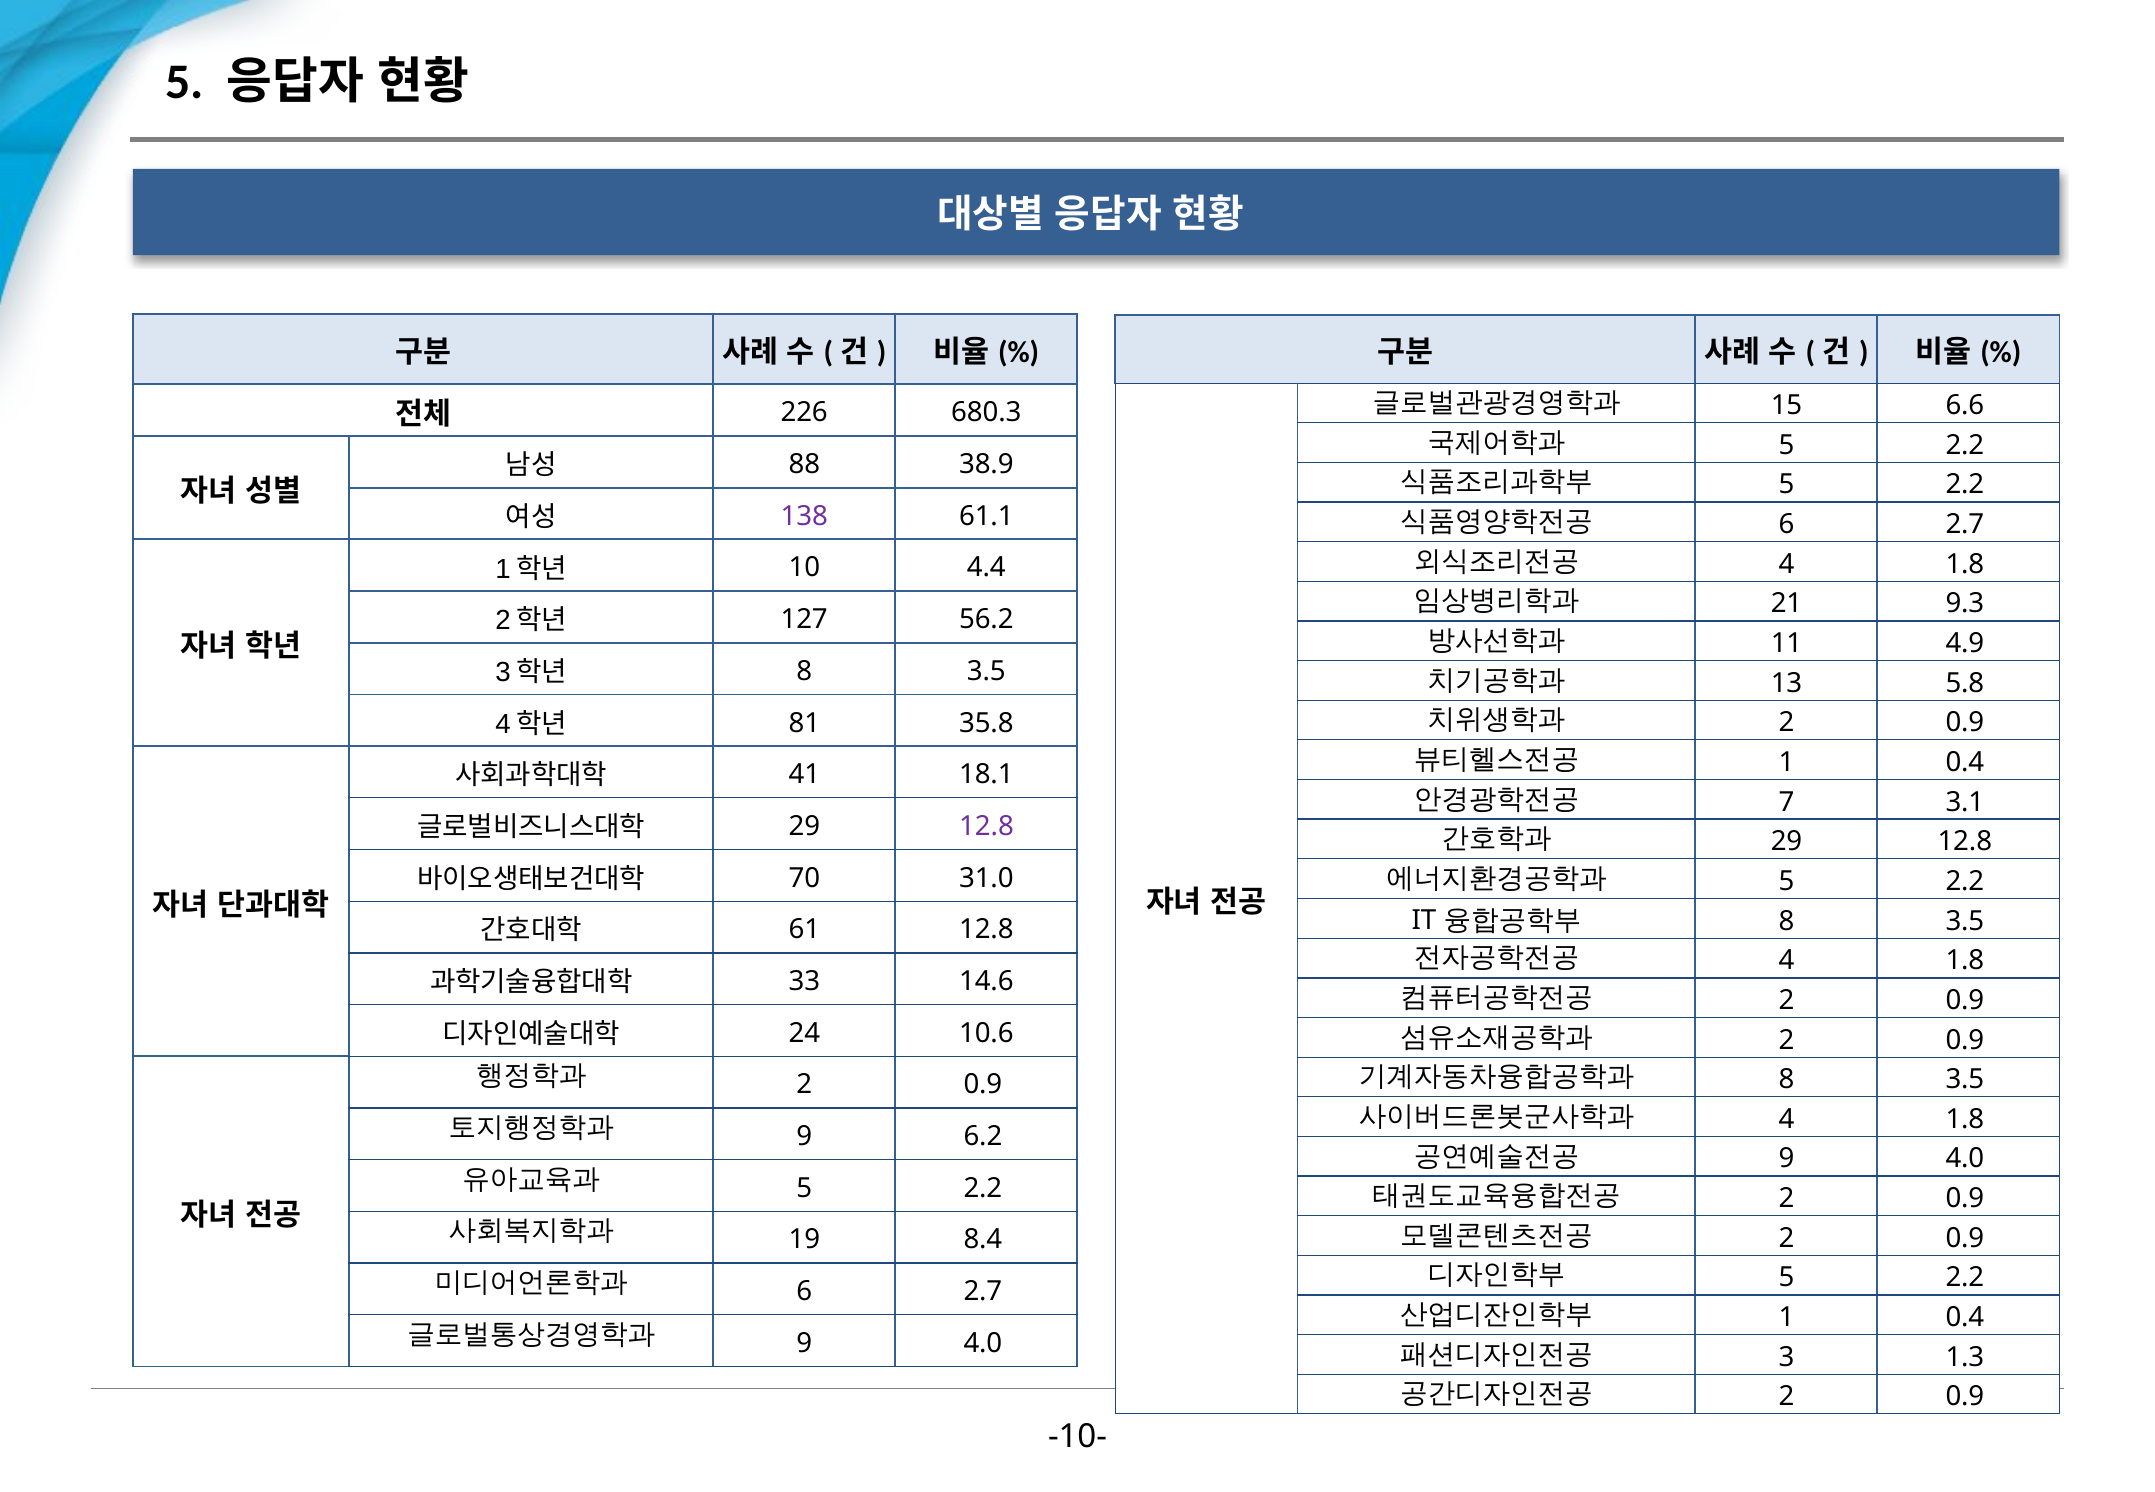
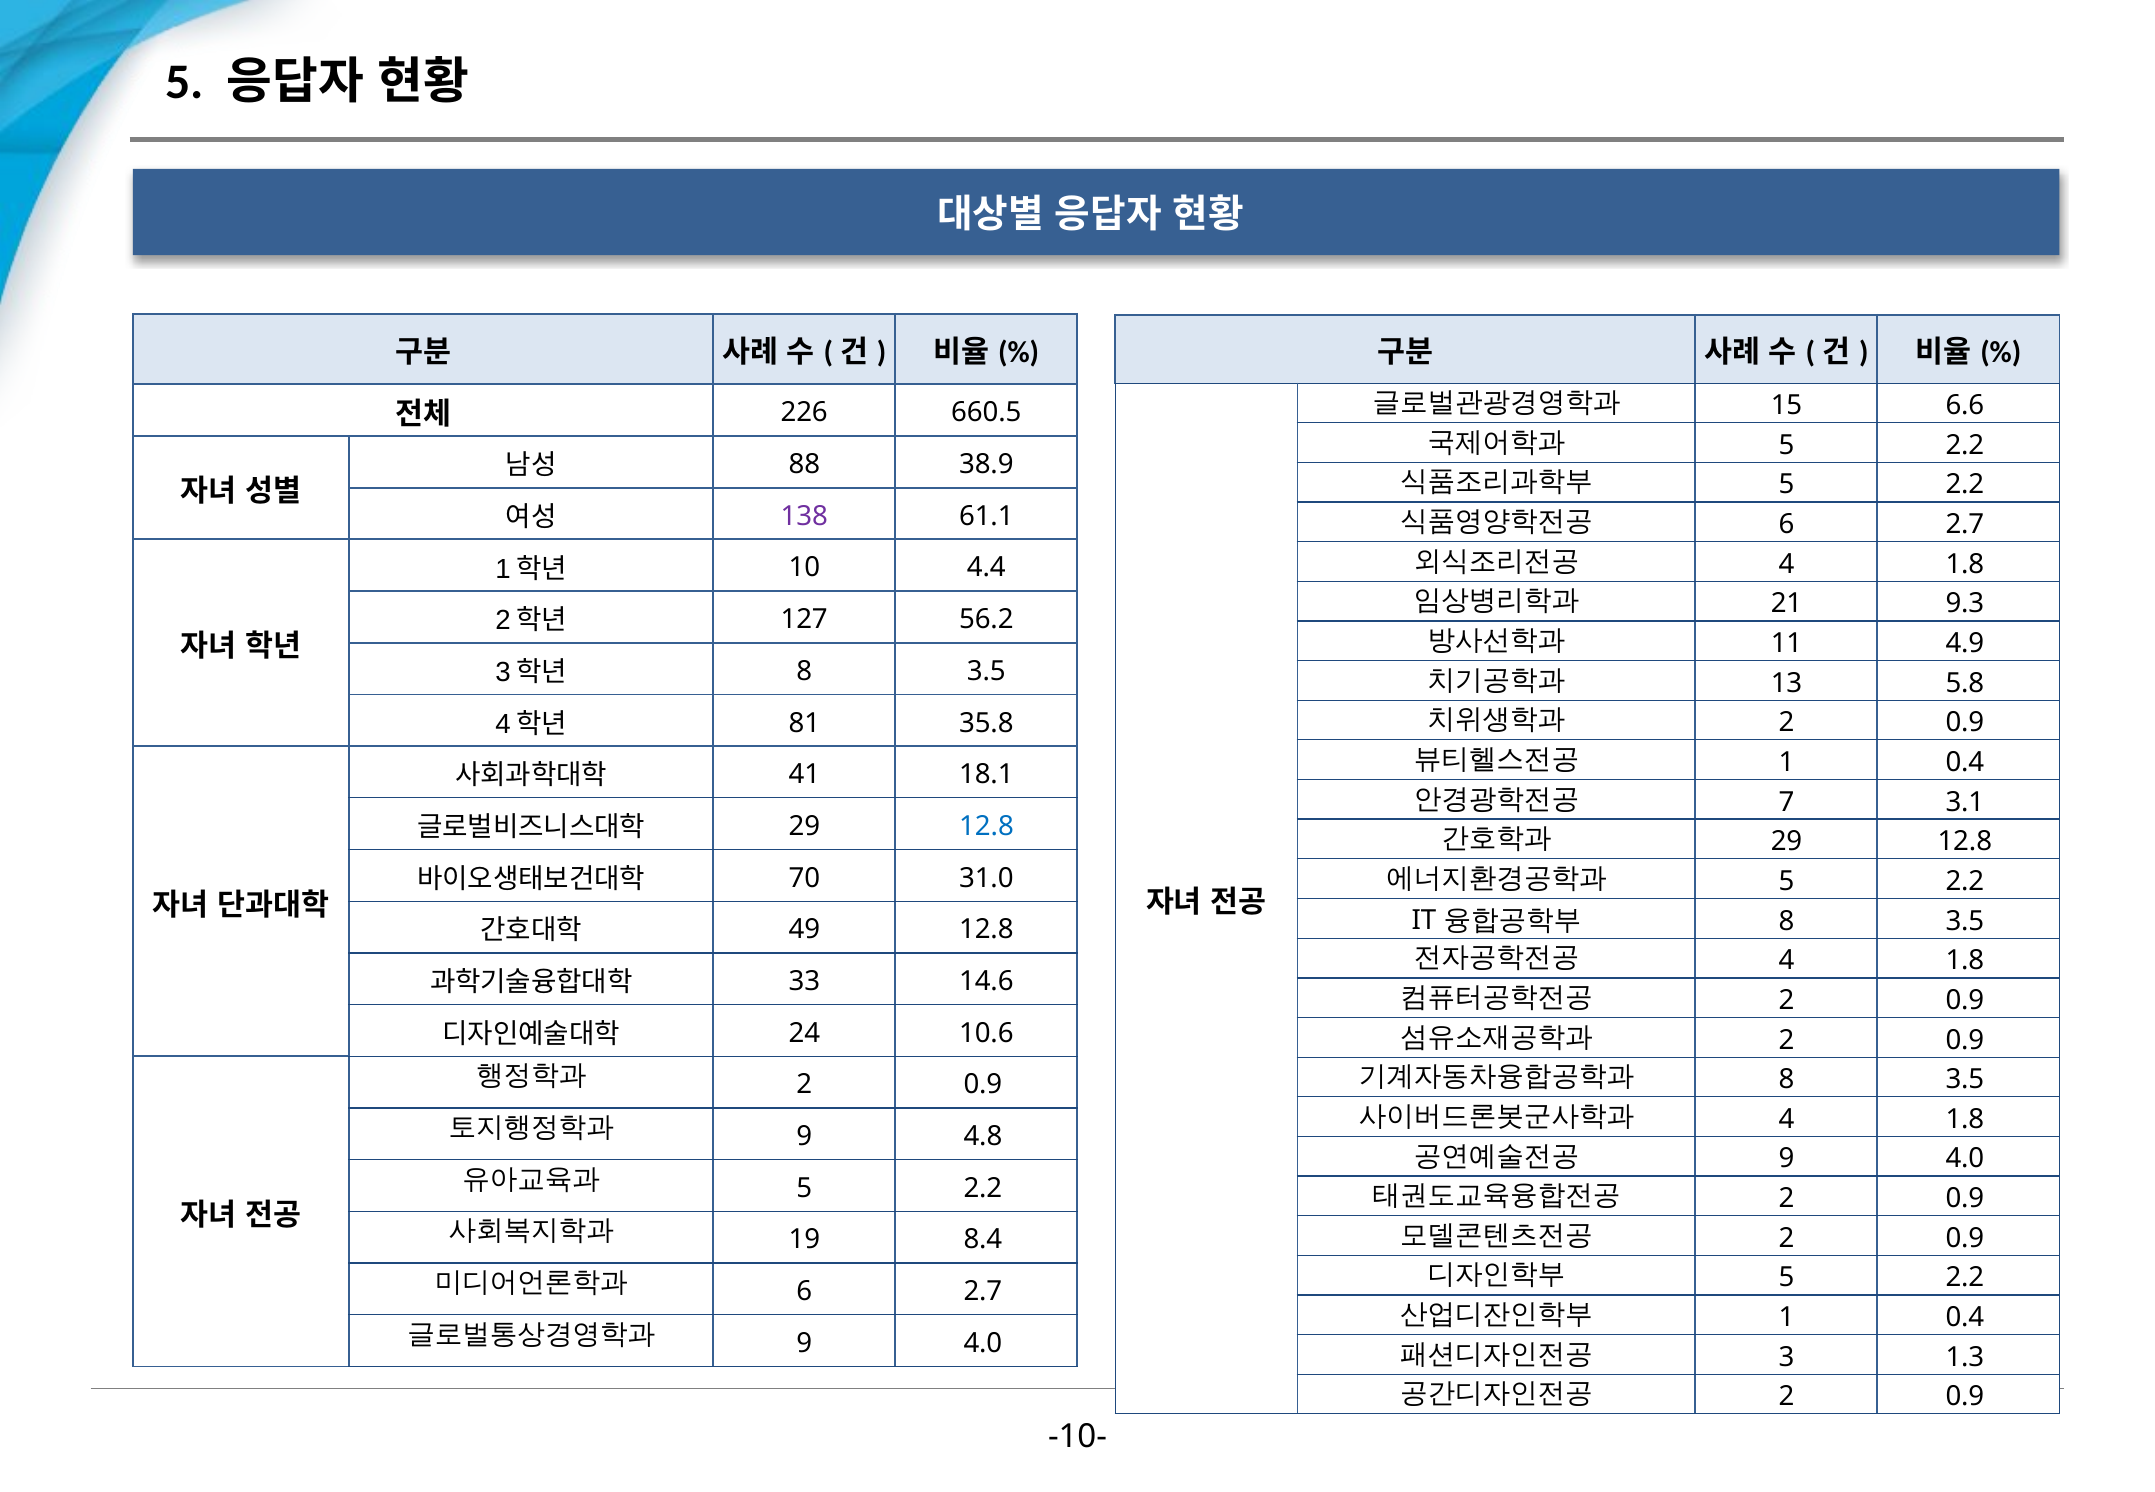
680.3: 680.3 -> 660.5
12.8 at (987, 826) colour: purple -> blue
61: 61 -> 49
6.2: 6.2 -> 4.8
